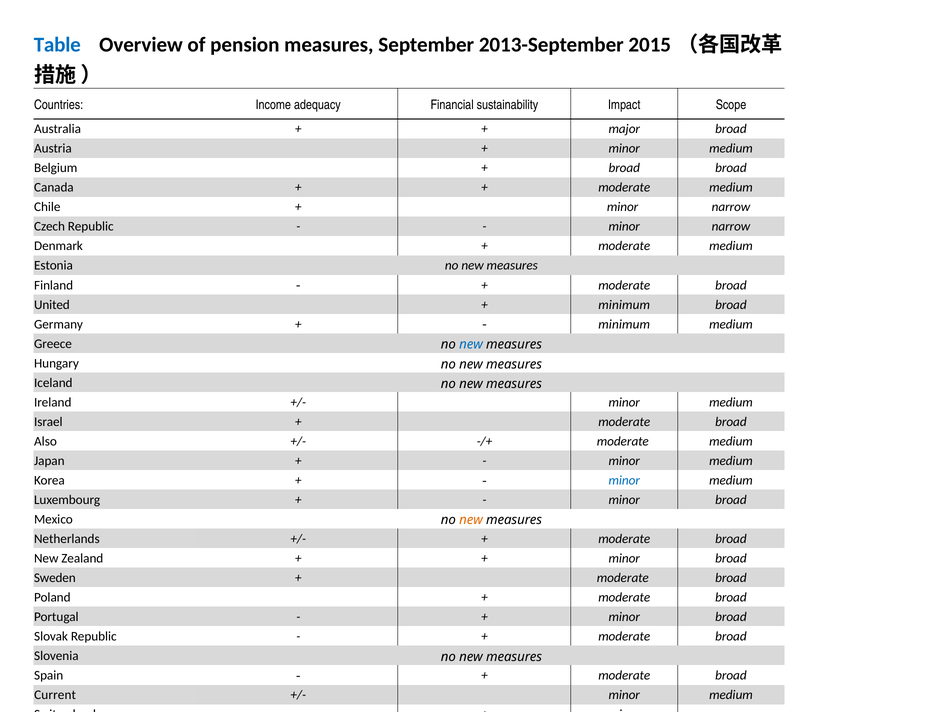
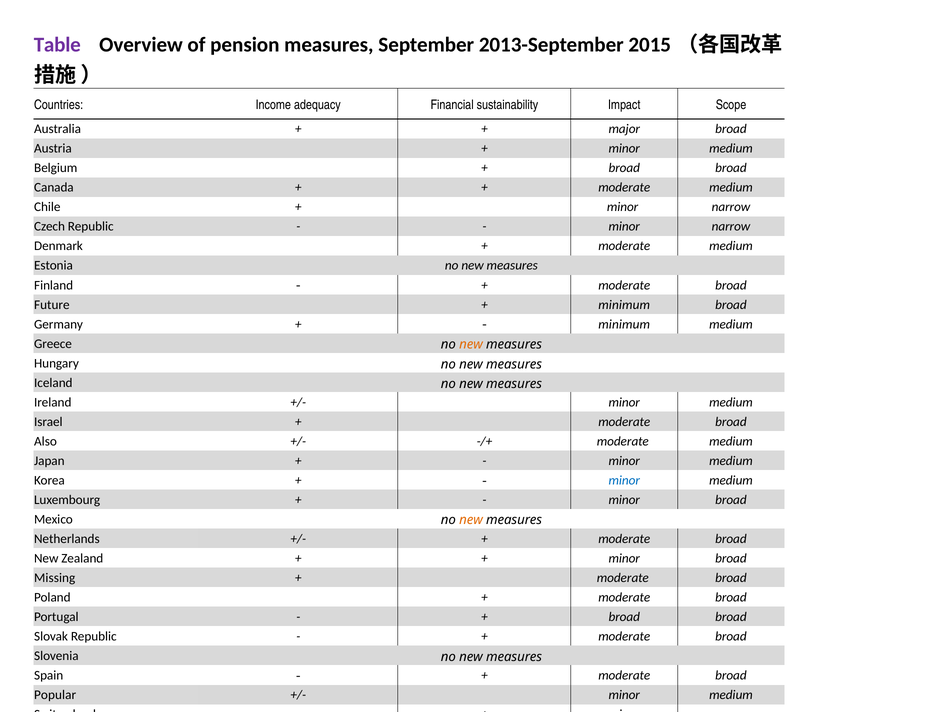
Table colour: blue -> purple
United at (52, 305): United -> Future
new at (471, 345) colour: blue -> orange
Sweden: Sweden -> Missing
minor at (624, 617): minor -> broad
Current: Current -> Popular
